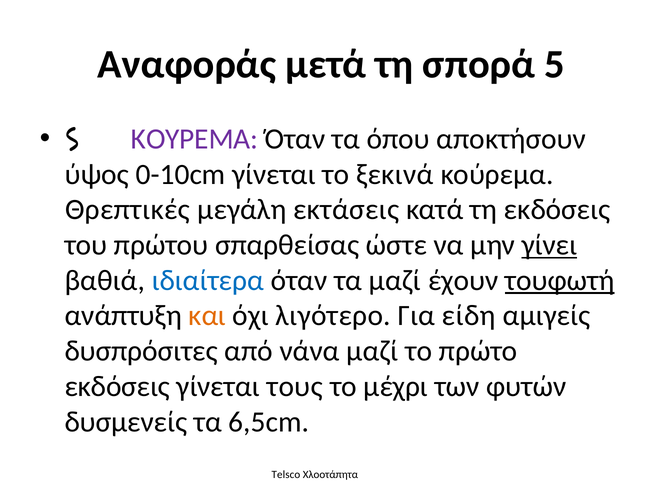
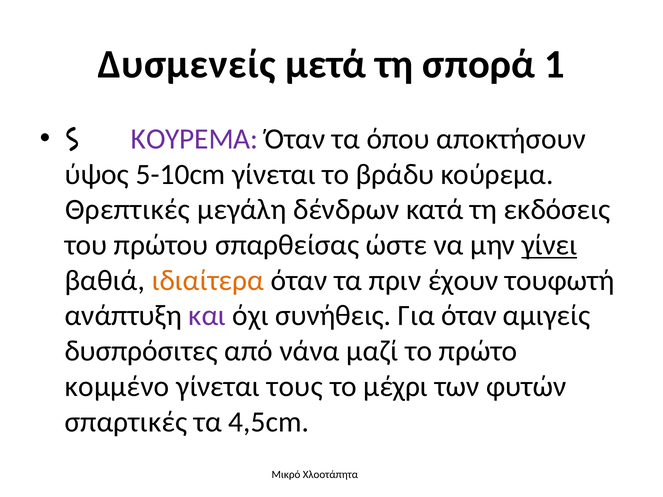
Αναφοράς: Αναφοράς -> Δυσμενείς
5: 5 -> 1
0-10cm: 0-10cm -> 5-10cm
ξεκινά: ξεκινά -> βράδυ
εκτάσεις: εκτάσεις -> δένδρων
ιδιαίτερα colour: blue -> orange
τα μαζί: μαζί -> πριν
τουφωτή underline: present -> none
και colour: orange -> purple
λιγότερο: λιγότερο -> συνήθεις
Για είδη: είδη -> όταν
εκδόσεις at (117, 387): εκδόσεις -> κομμένο
δυσμενείς: δυσμενείς -> σπαρτικές
6,5cm: 6,5cm -> 4,5cm
Telsco: Telsco -> Μικρό
